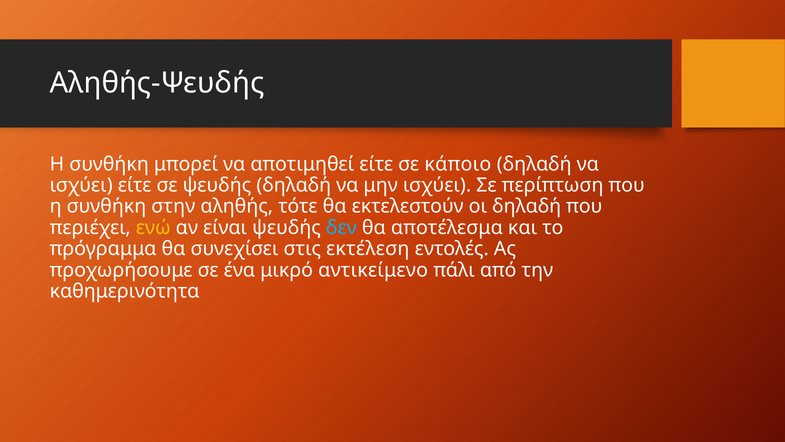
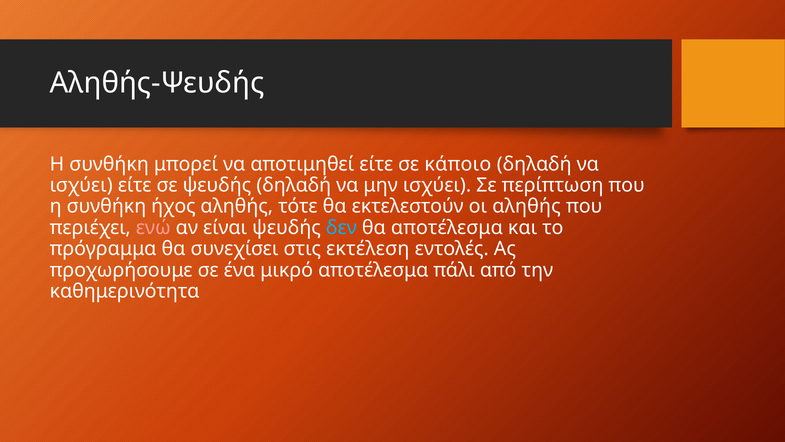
στην: στην -> ήχος
οι δηλαδή: δηλαδή -> αληθής
ενώ colour: yellow -> pink
μικρό αντικείμενο: αντικείμενο -> αποτέλεσμα
